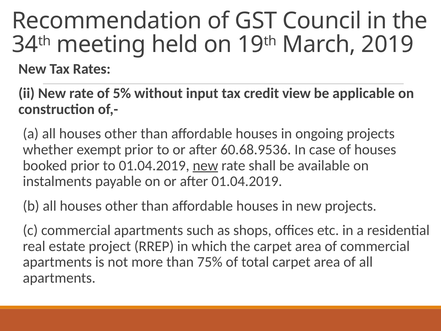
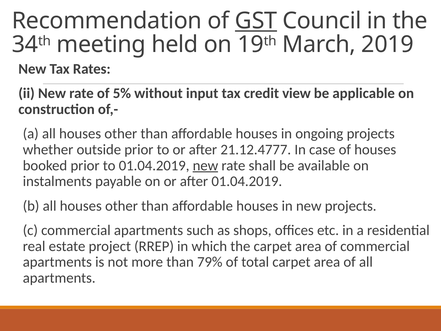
GST underline: none -> present
exempt: exempt -> outside
60.68.9536: 60.68.9536 -> 21.12.4777
75%: 75% -> 79%
